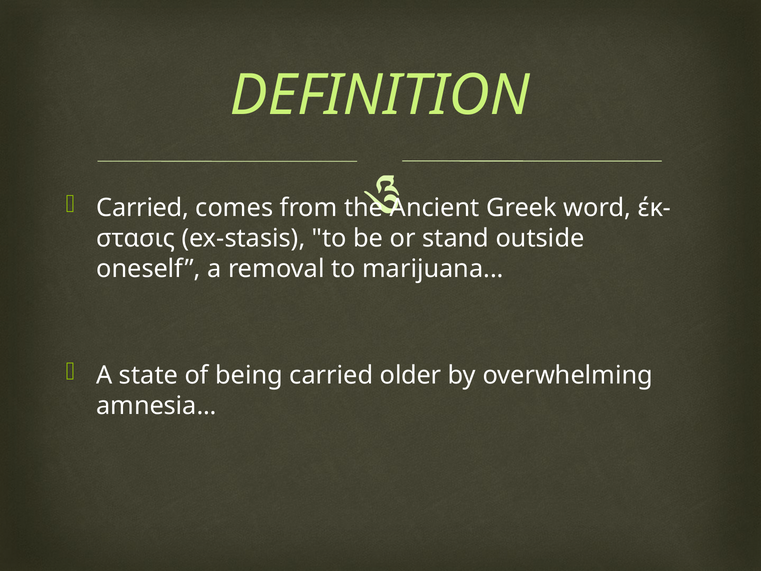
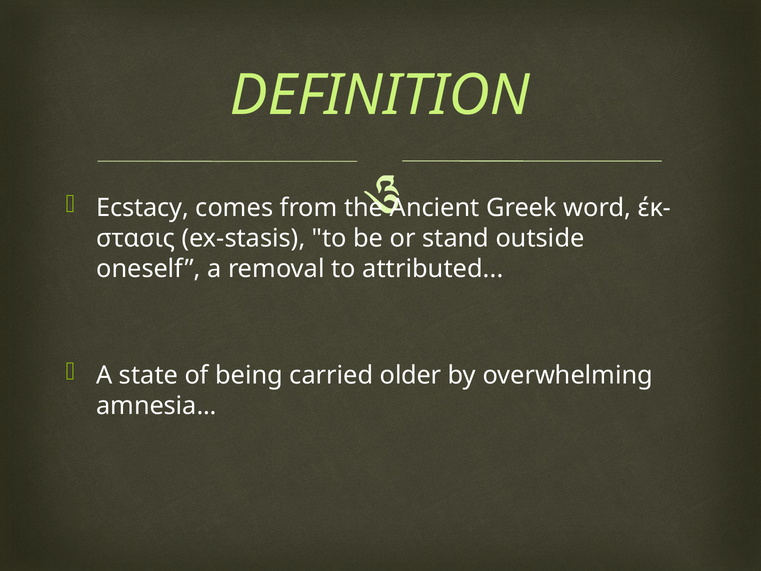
Carried at (143, 208): Carried -> Ecstacy
marijuana: marijuana -> attributed
